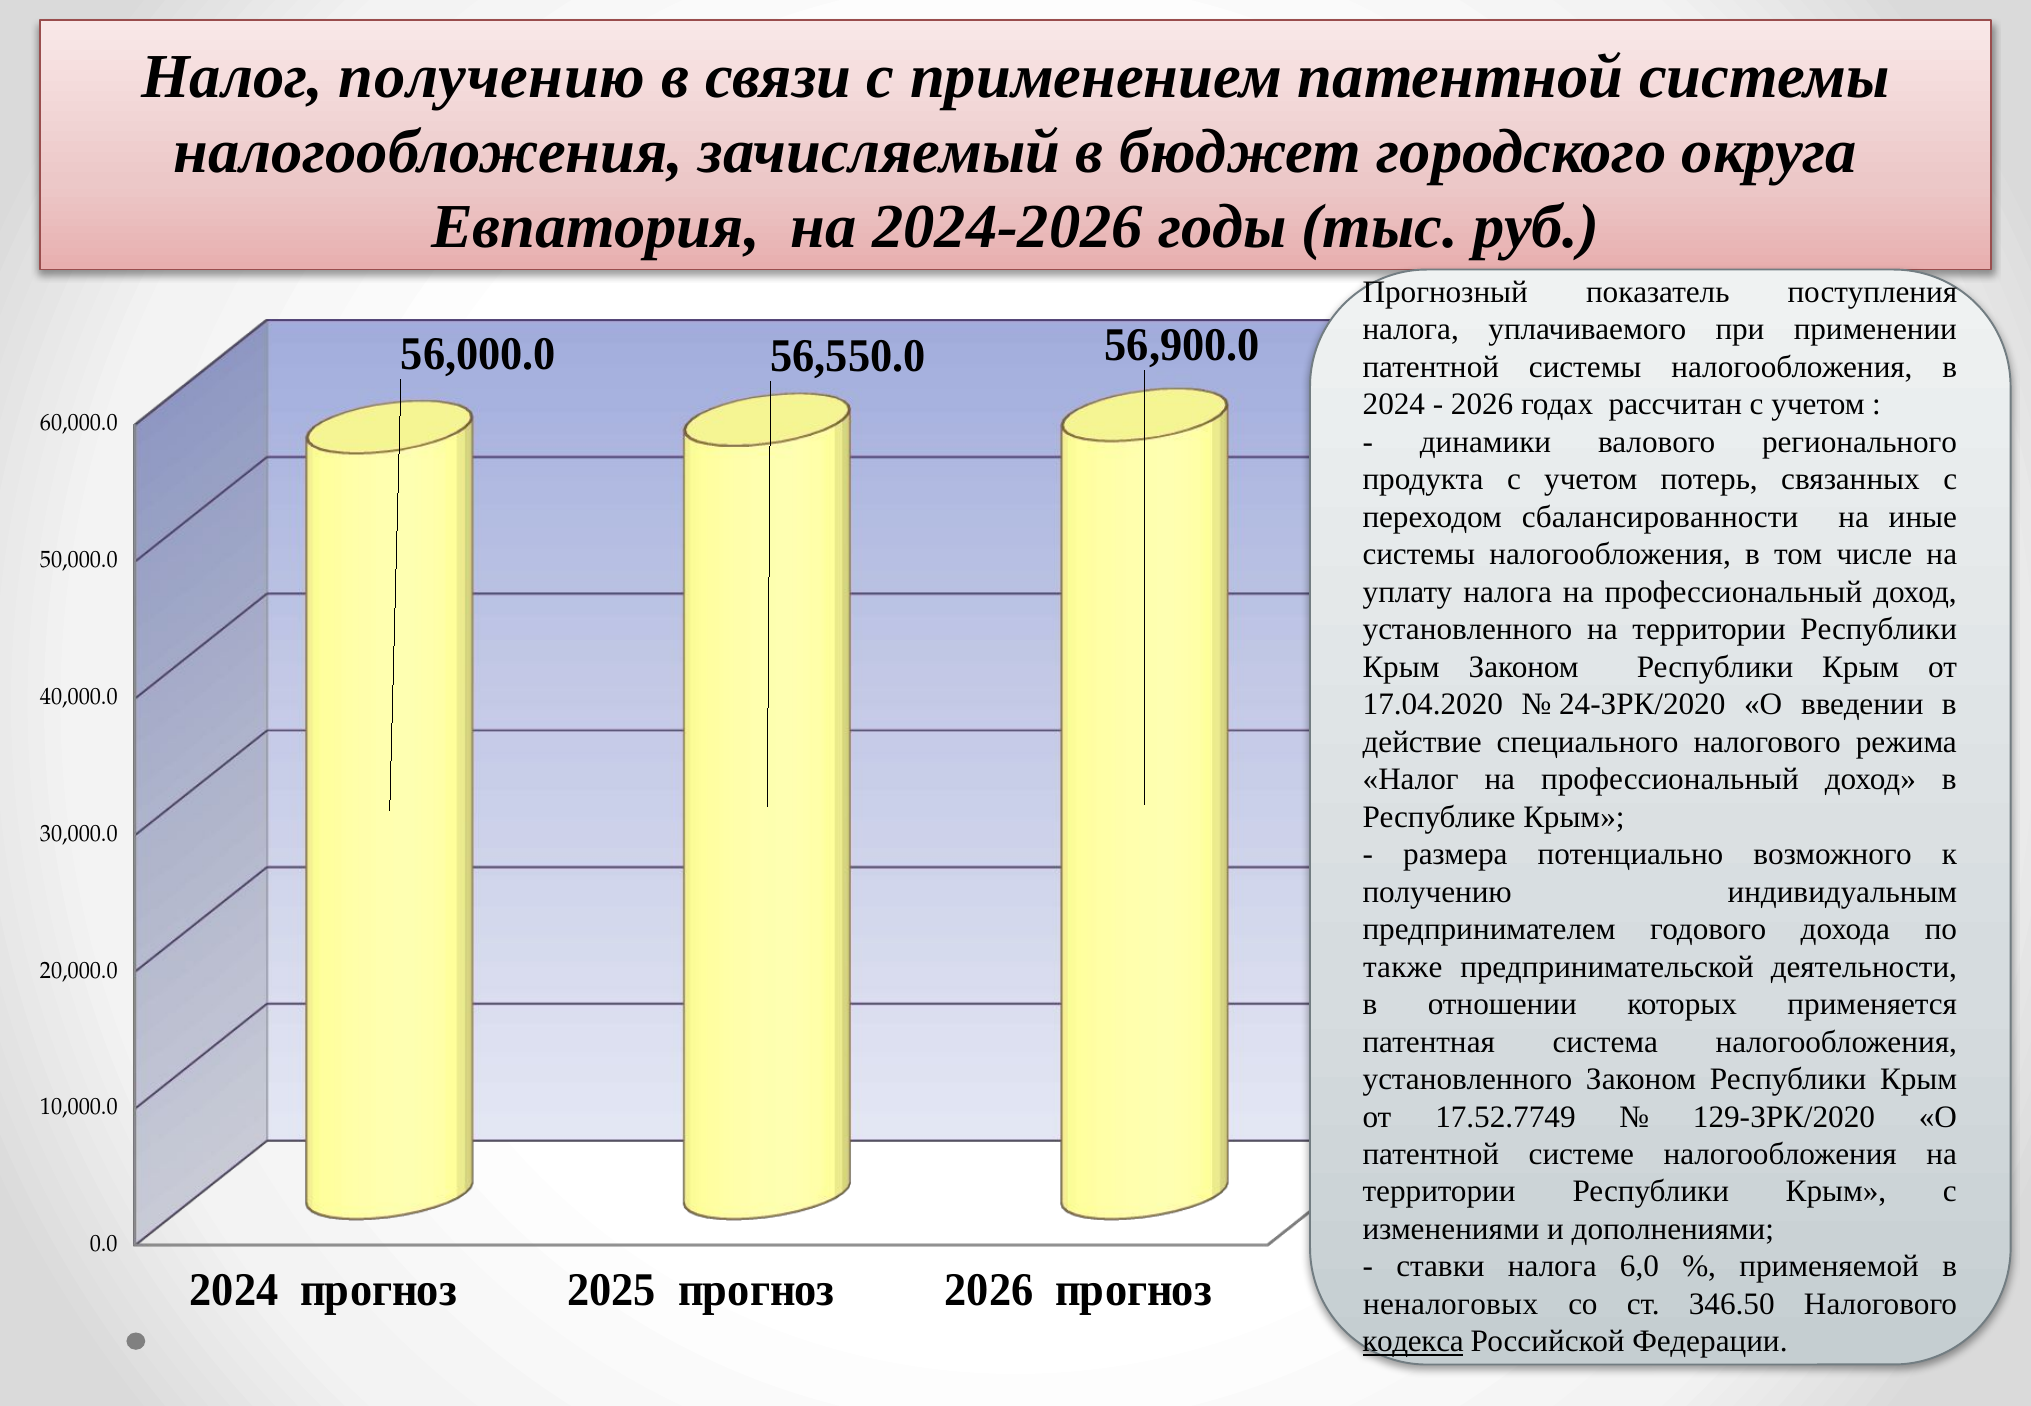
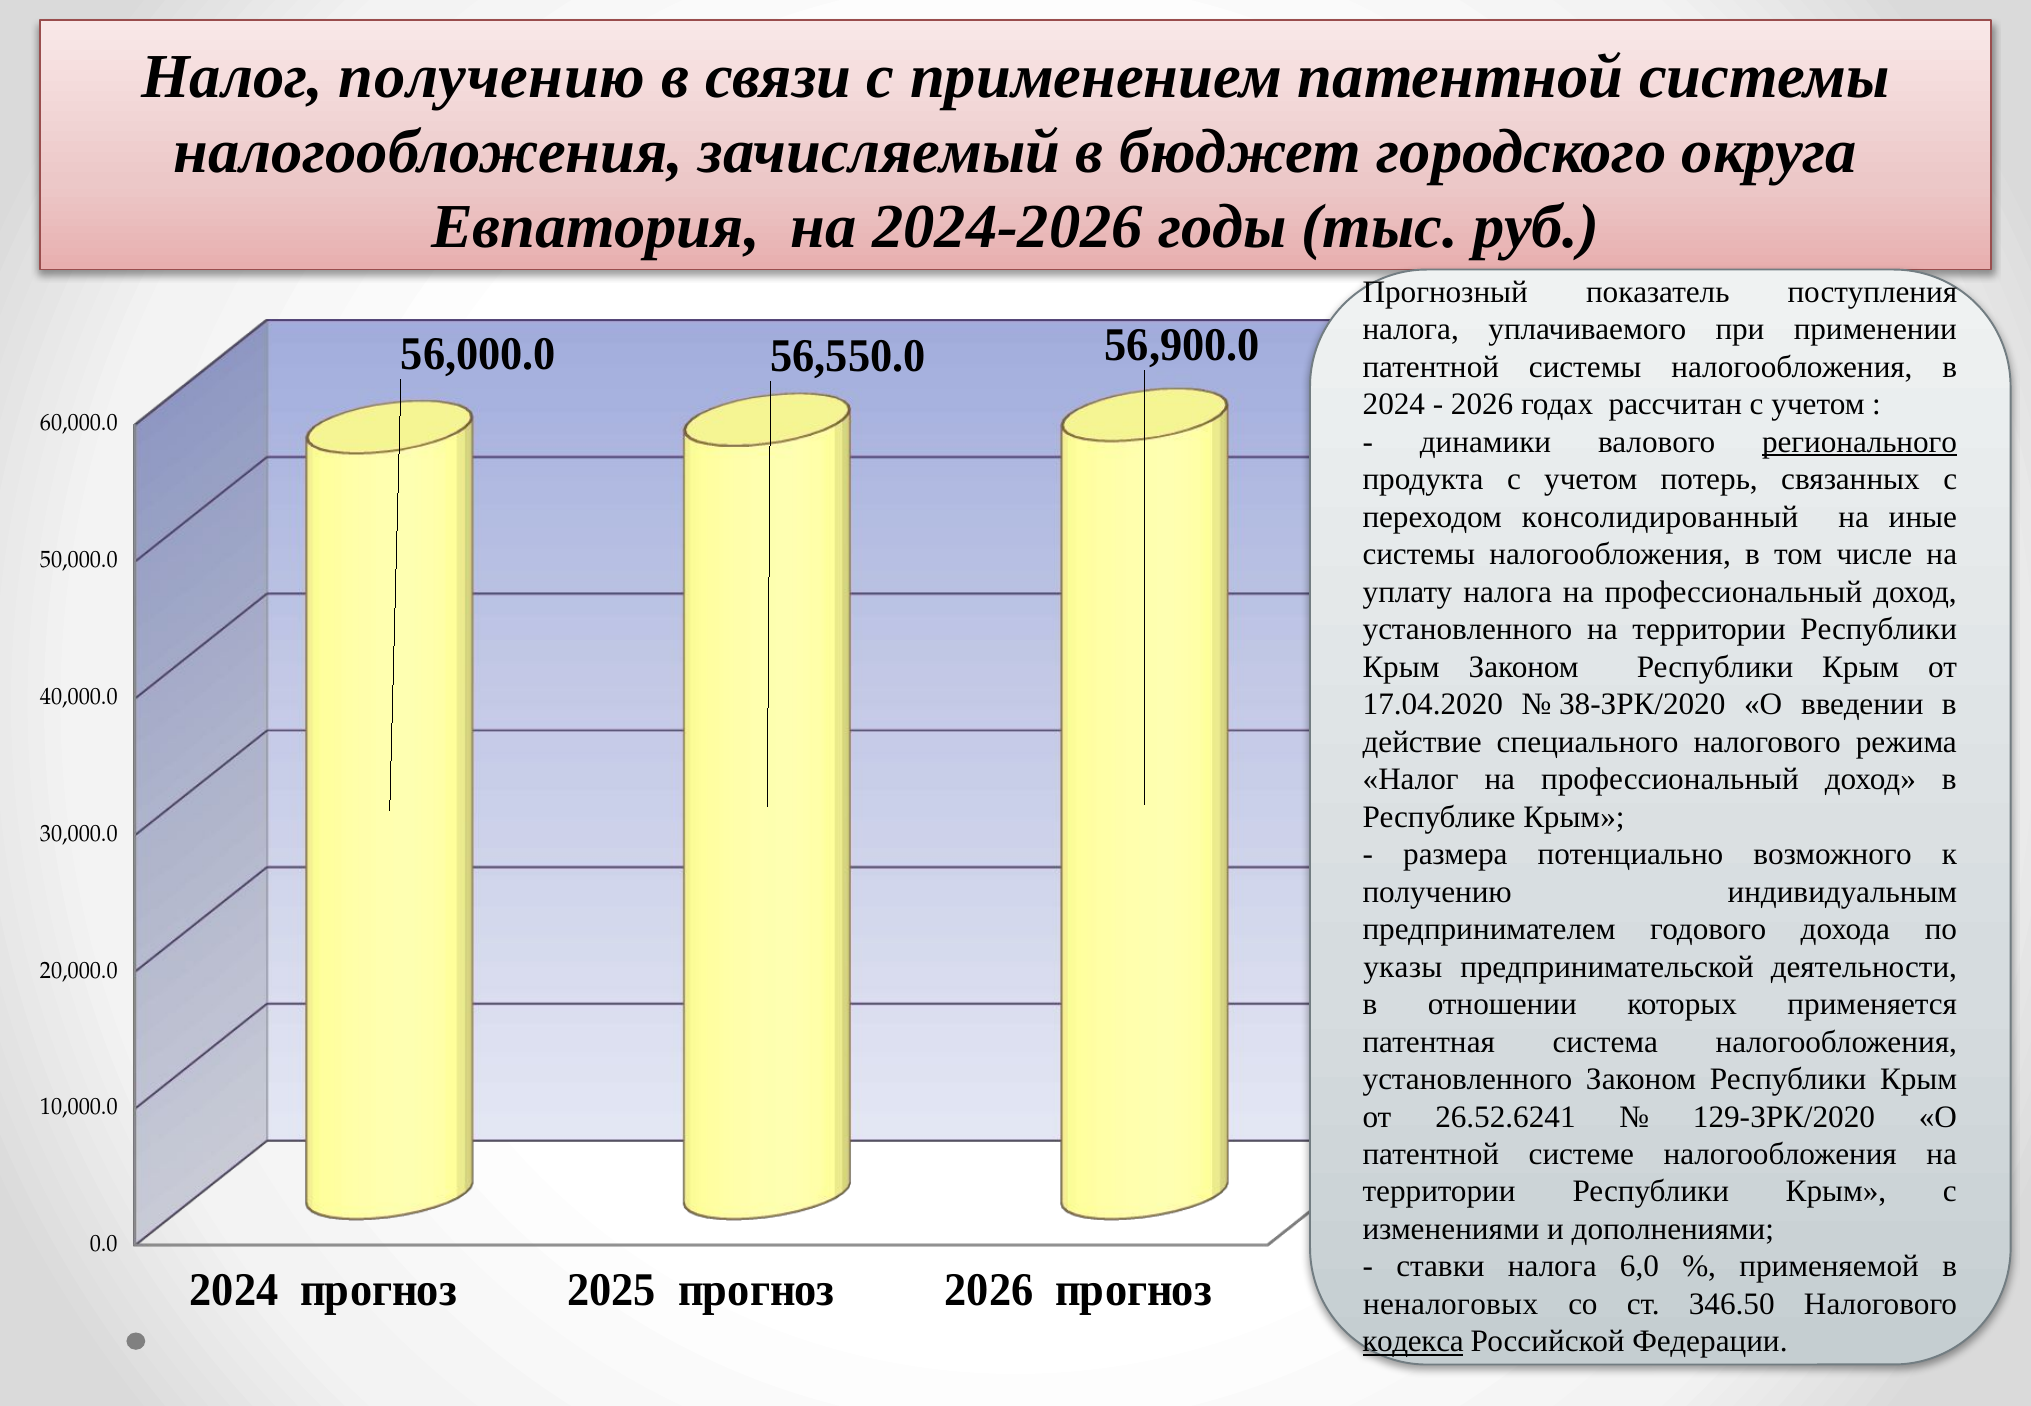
регионального underline: none -> present
сбалансированности: сбалансированности -> консолидированный
24-ЗРК/2020: 24-ЗРК/2020 -> 38-ЗРК/2020
также: также -> указы
17.52.7749: 17.52.7749 -> 26.52.6241
